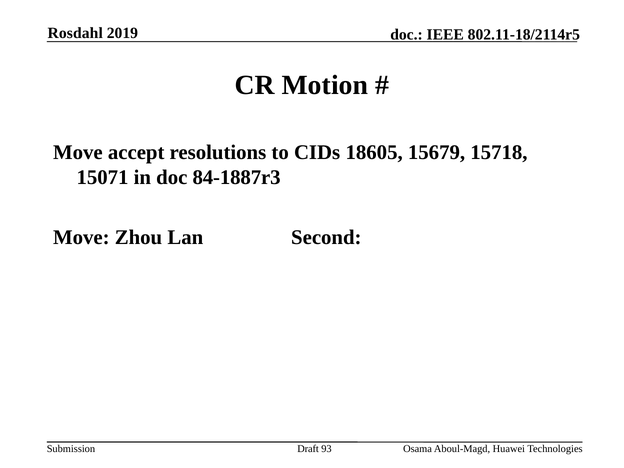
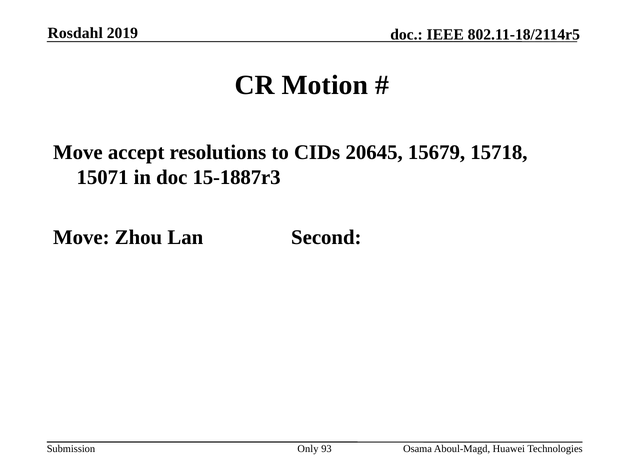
18605: 18605 -> 20645
84-1887r3: 84-1887r3 -> 15-1887r3
Draft: Draft -> Only
